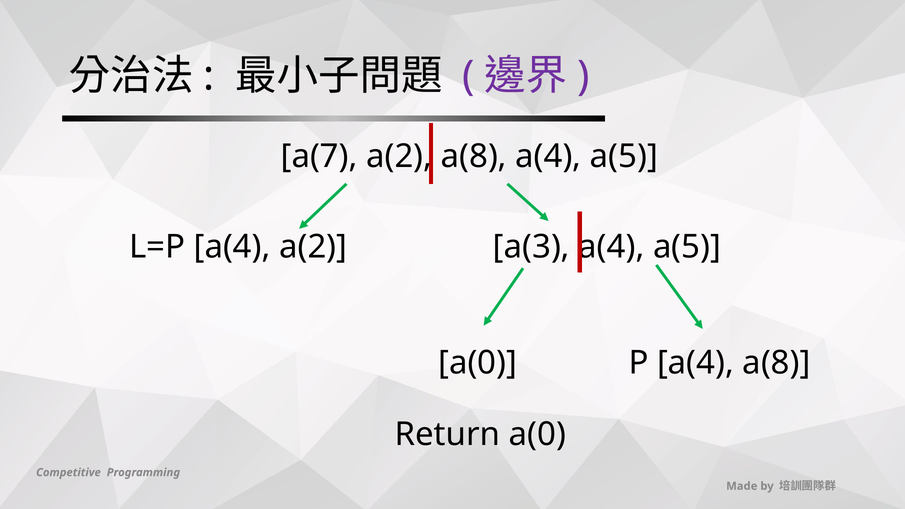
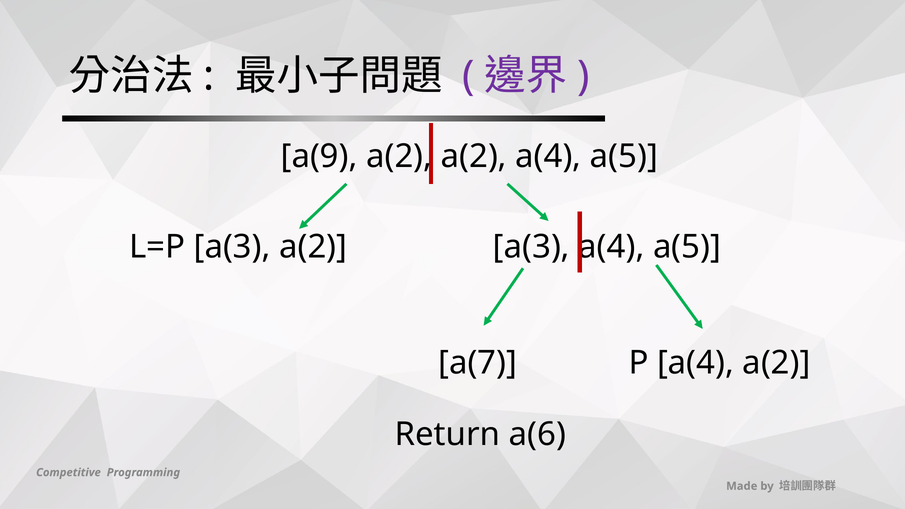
a(7: a(7 -> a(9
a(8 at (474, 157): a(8 -> a(2
L=P a(4: a(4 -> a(3
a(0 at (478, 363): a(0 -> a(7
a(4 a(8: a(8 -> a(2
Return a(0: a(0 -> a(6
